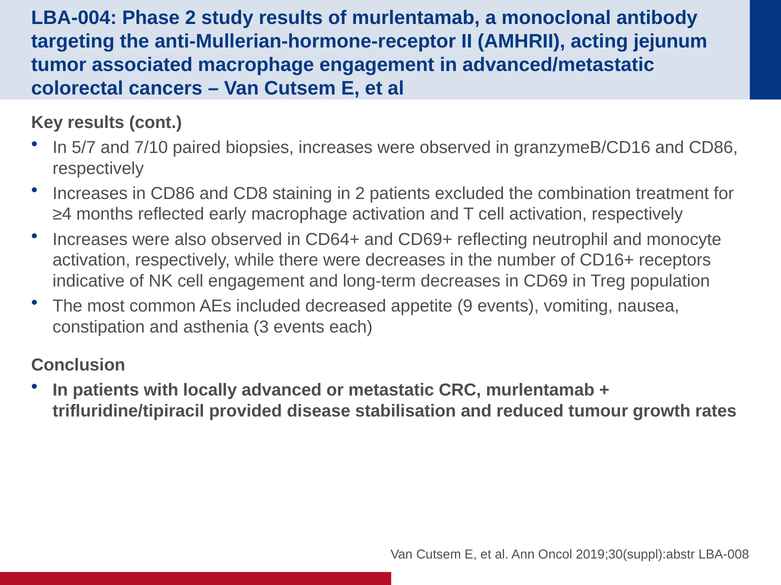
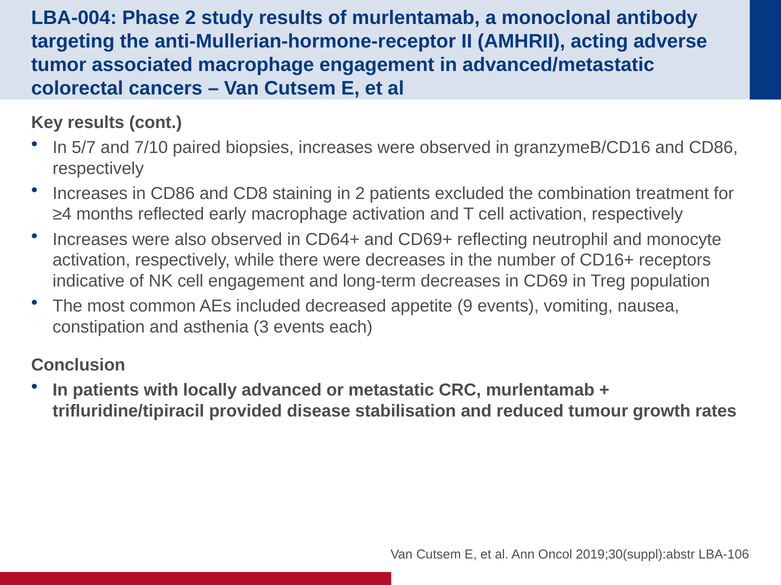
jejunum: jejunum -> adverse
LBA-008: LBA-008 -> LBA-106
